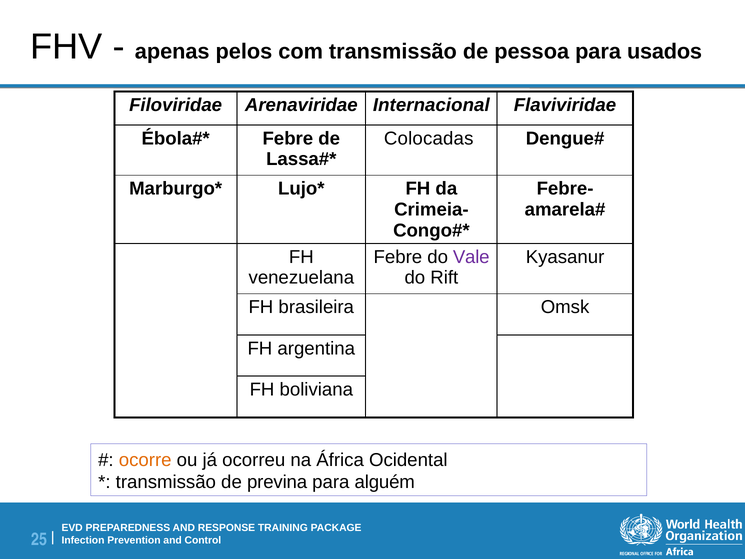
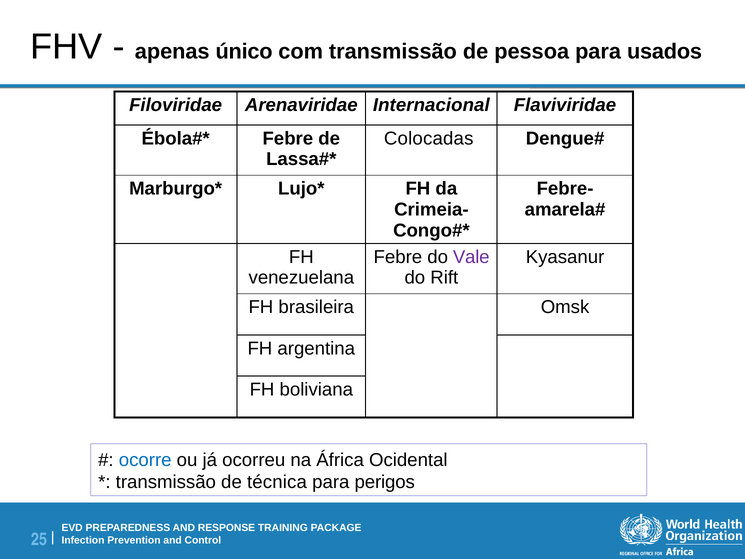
pelos: pelos -> único
ocorre colour: orange -> blue
previna: previna -> técnica
alguém: alguém -> perigos
